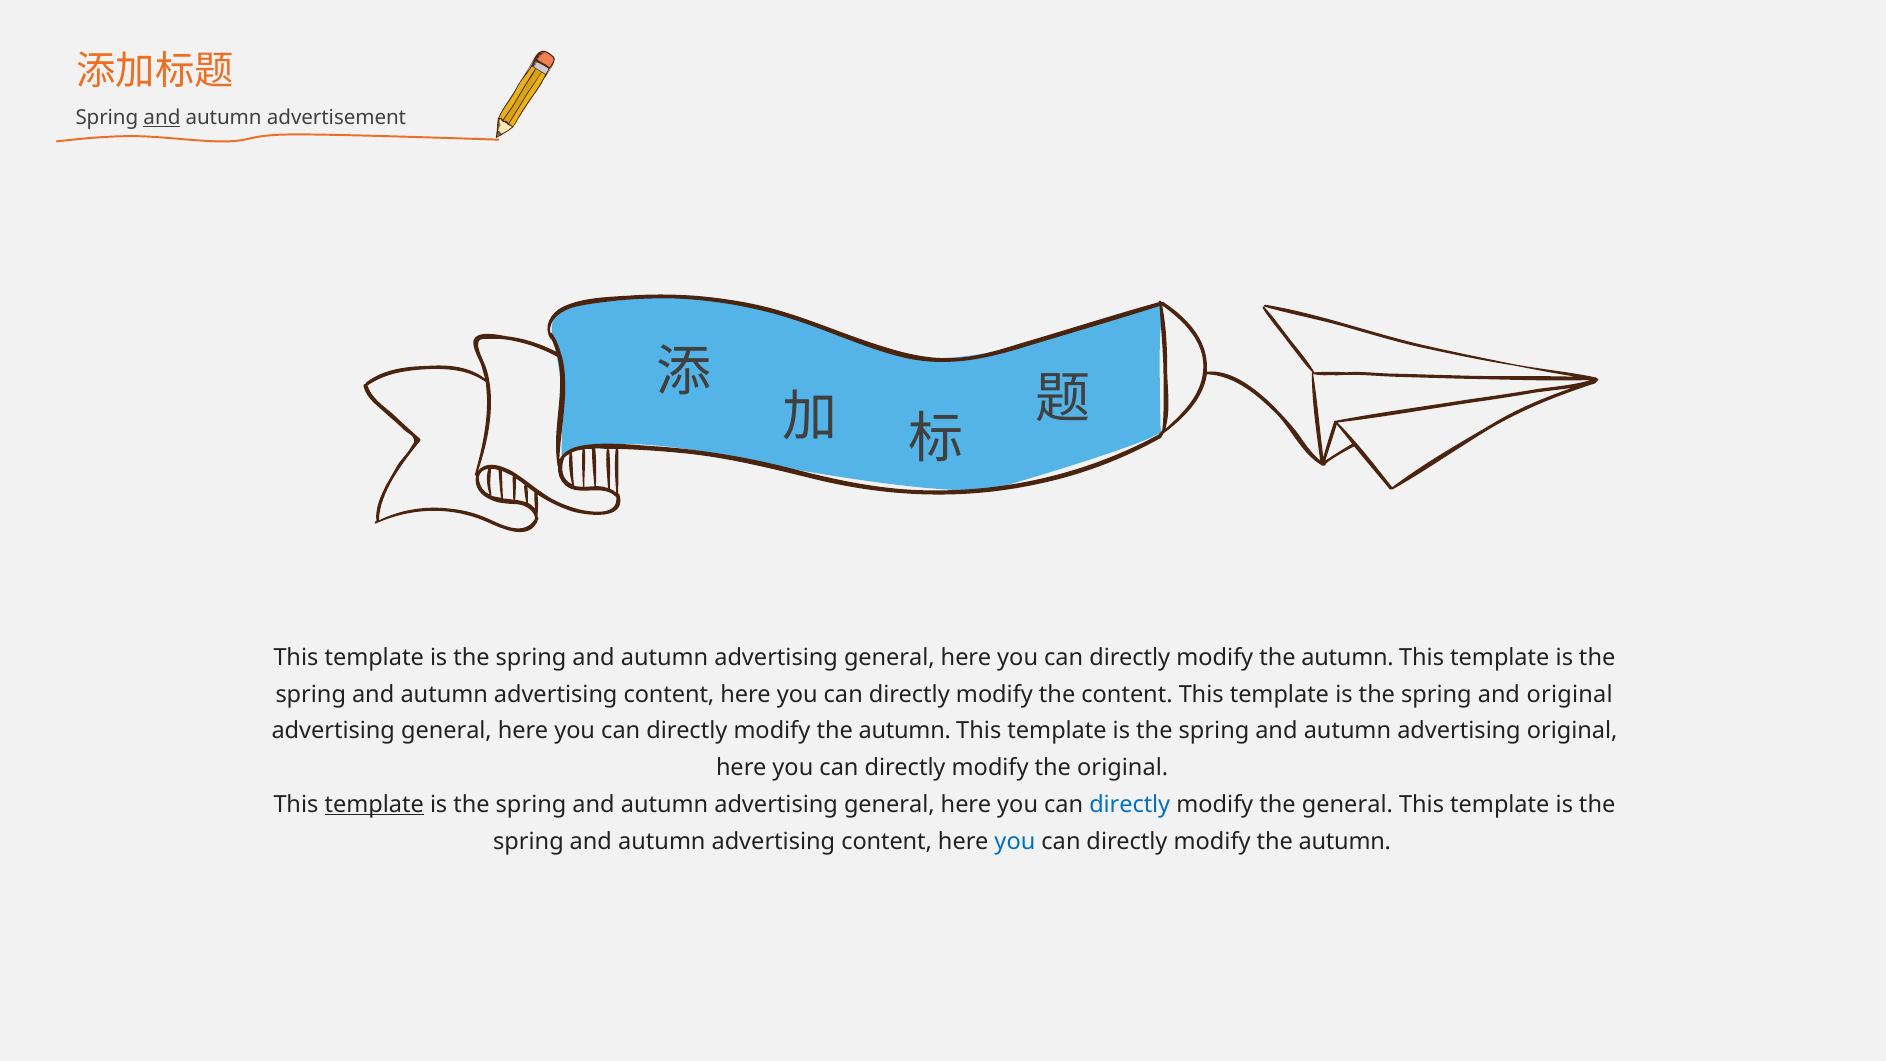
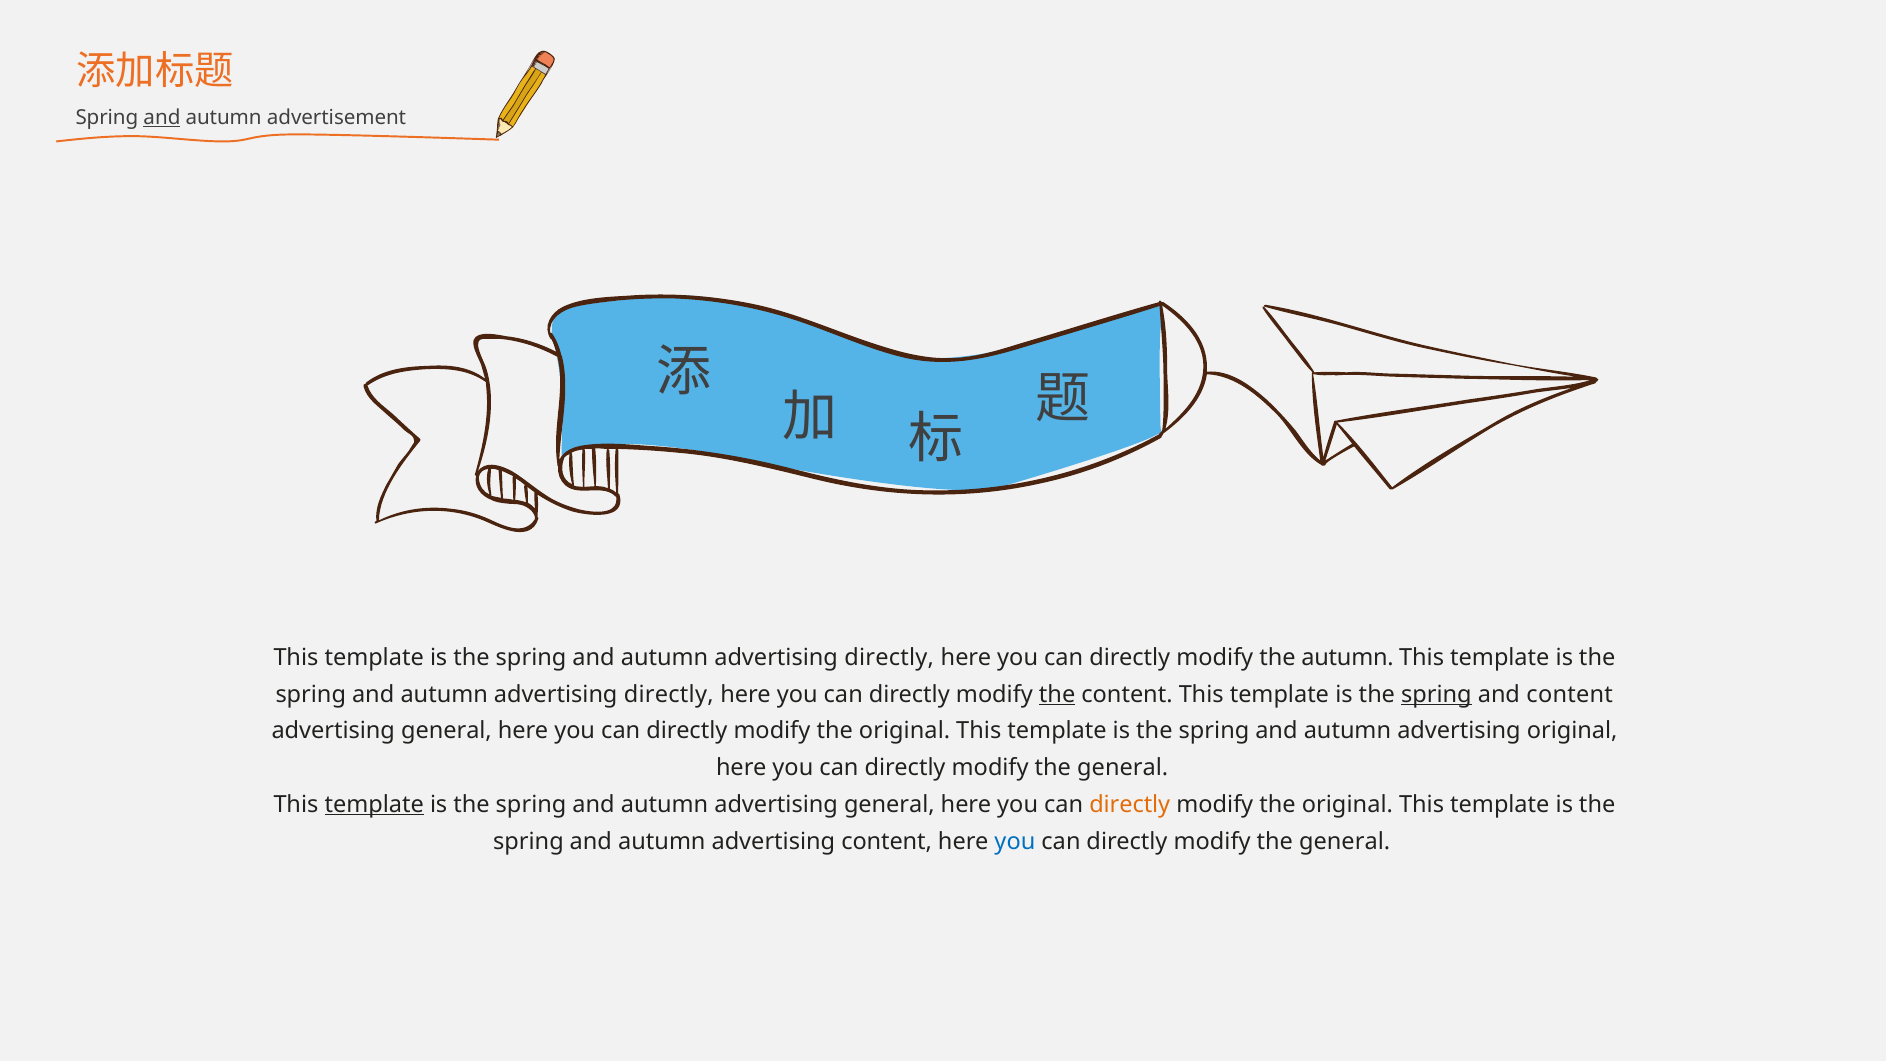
general at (889, 657): general -> directly
content at (669, 694): content -> directly
the at (1057, 694) underline: none -> present
spring at (1436, 694) underline: none -> present
and original: original -> content
autumn at (905, 731): autumn -> original
original at (1123, 768): original -> general
directly at (1130, 804) colour: blue -> orange
general at (1347, 804): general -> original
autumn at (1345, 841): autumn -> general
